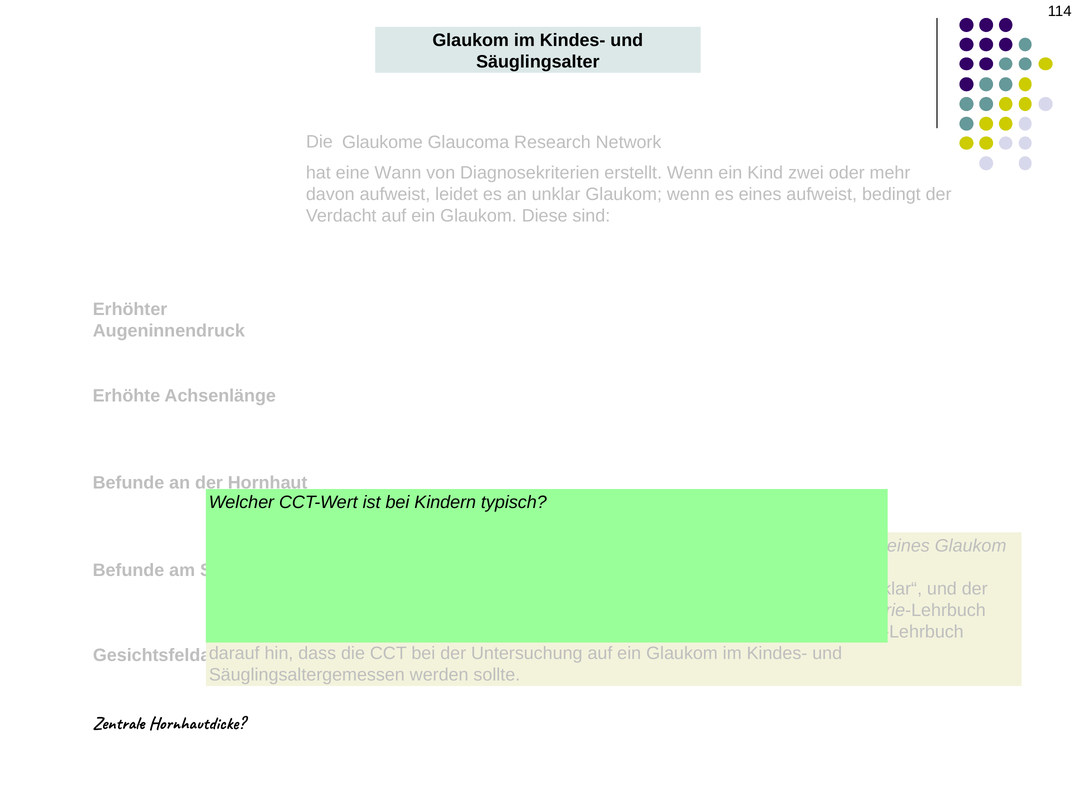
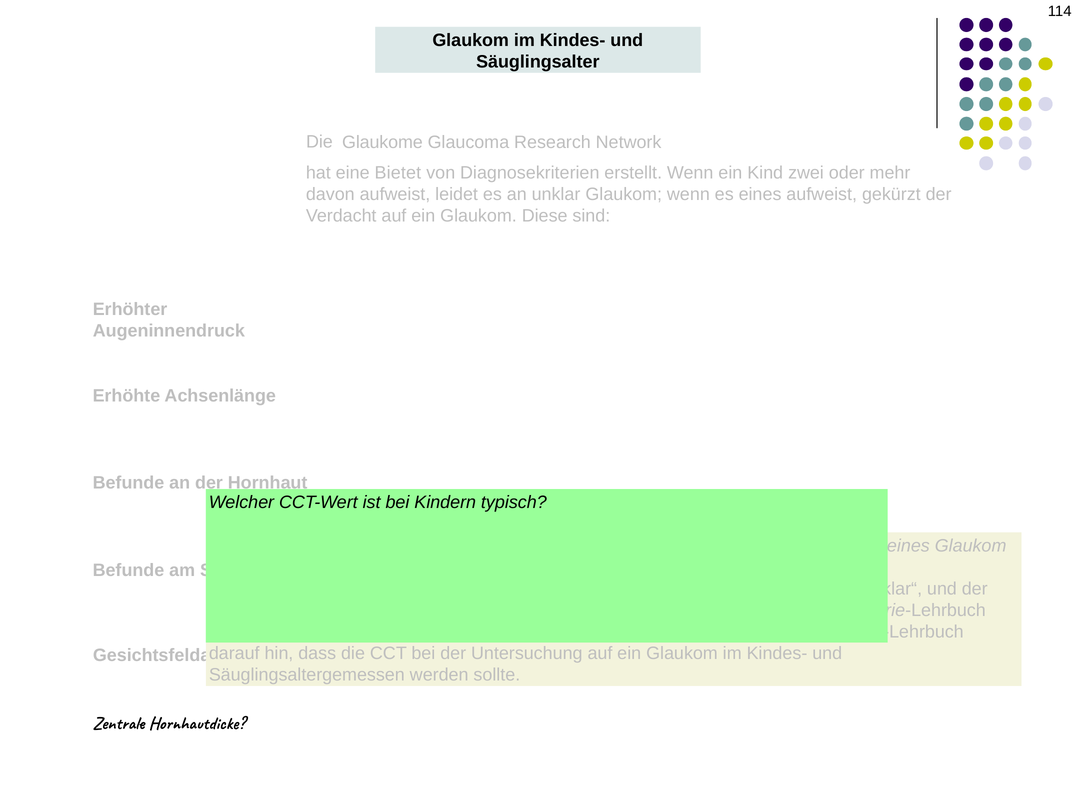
Wann: Wann -> Bietet
bedingt: bedingt -> gekürzt
